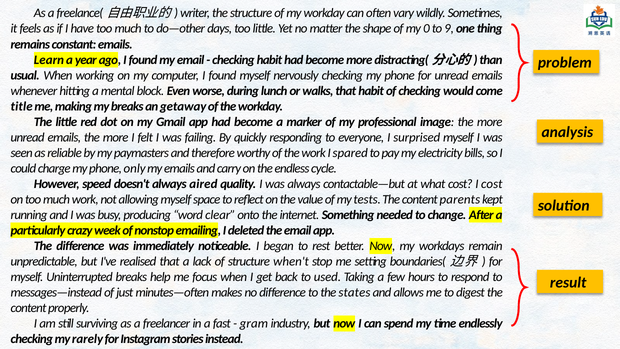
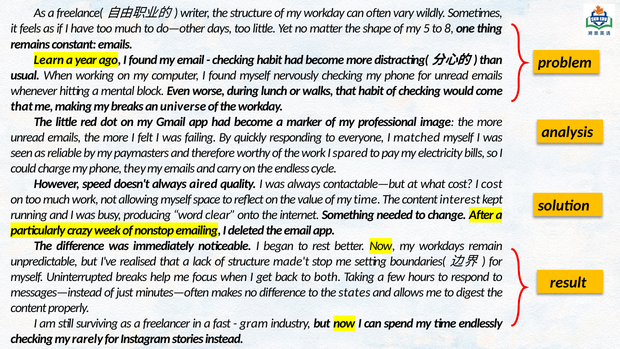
0: 0 -> 5
9: 9 -> 8
title at (22, 106): title -> that
getaway: getaway -> universe
surprised: surprised -> matched
only: only -> they
of my tests: tests -> time
parents: parents -> interest
when't: when't -> made't
used: used -> both
